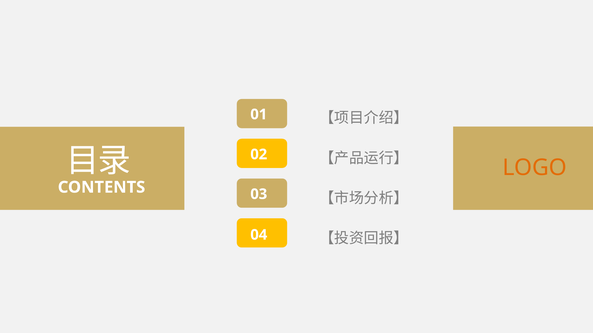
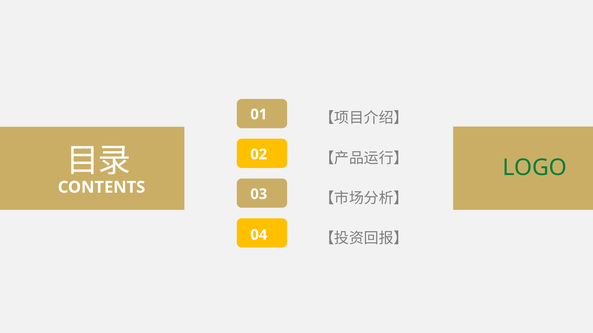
LOGO colour: orange -> green
